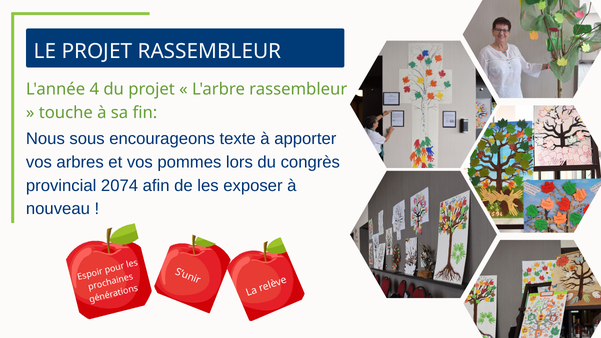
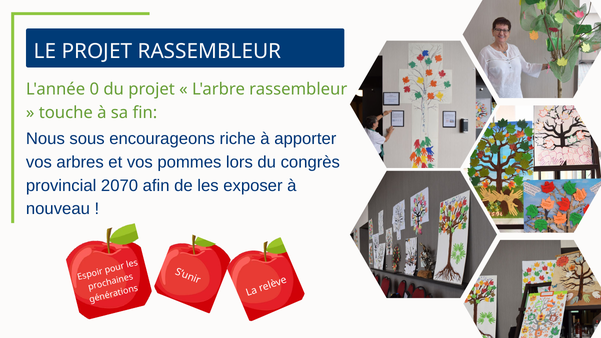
4: 4 -> 0
texte: texte -> riche
2074: 2074 -> 2070
